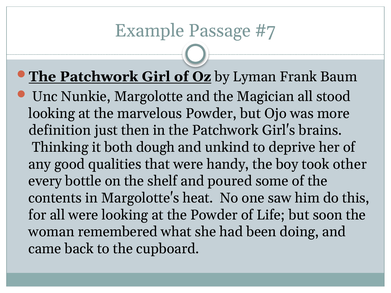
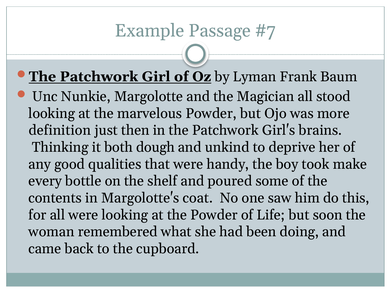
other: other -> make
heat: heat -> coat
